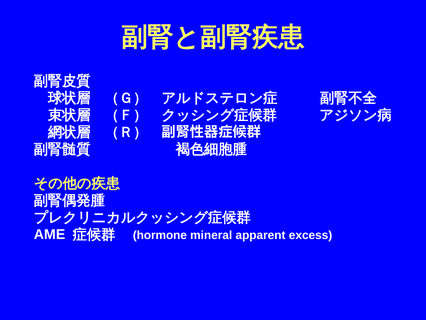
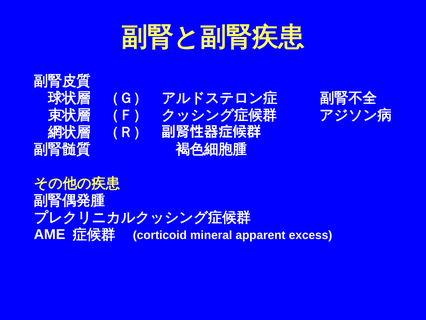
hormone: hormone -> corticoid
